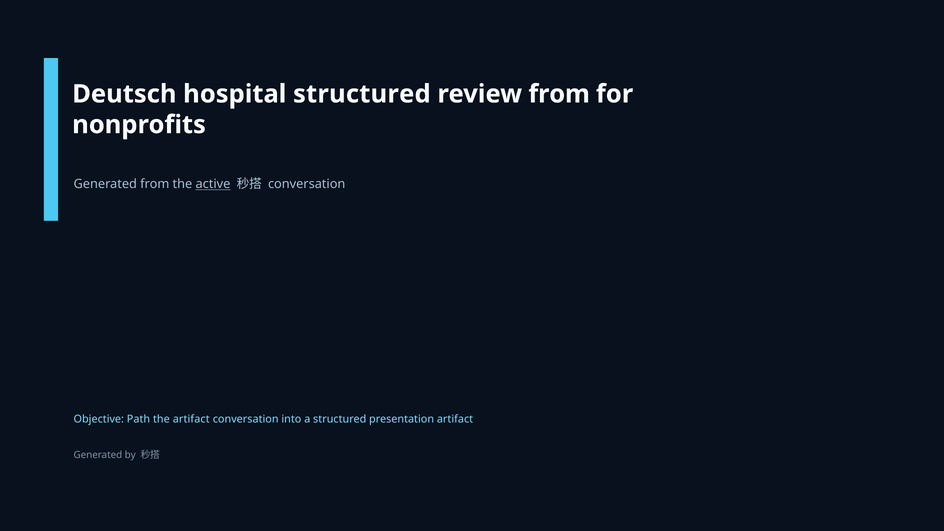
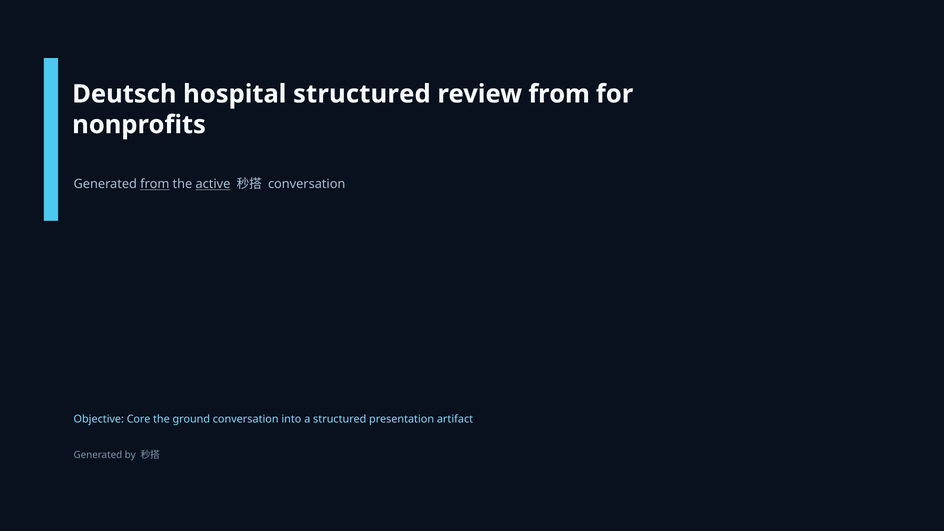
from at (155, 184) underline: none -> present
Path: Path -> Core
the artifact: artifact -> ground
